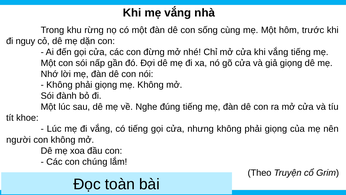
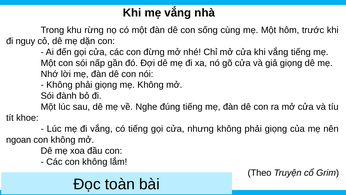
người: người -> ngoan
Các con chúng: chúng -> không
